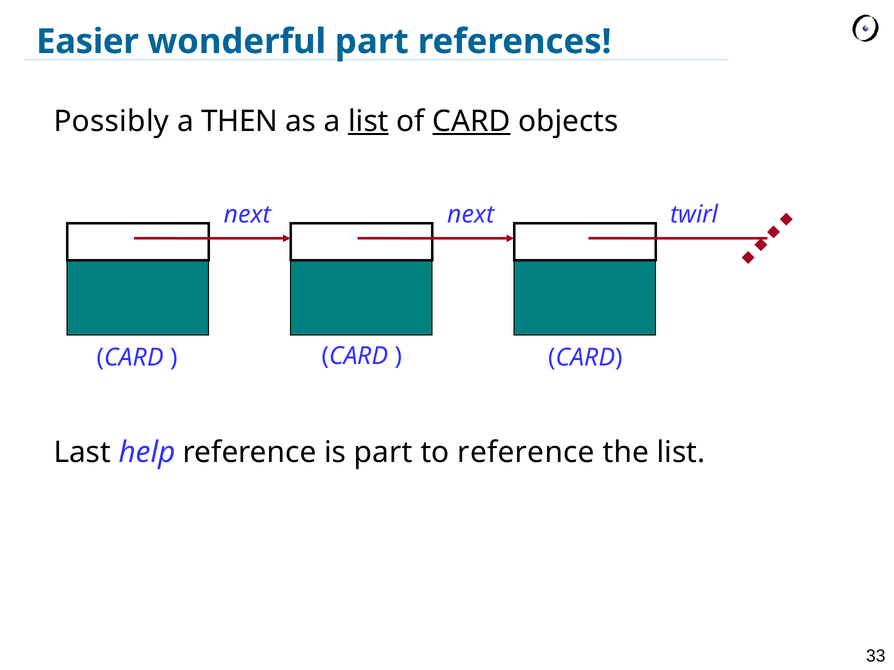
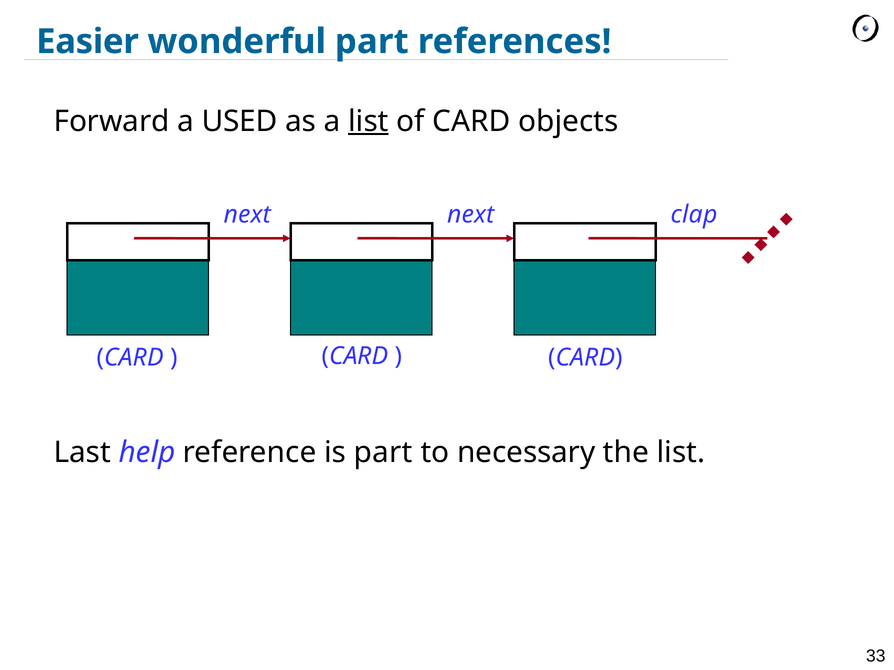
Possibly: Possibly -> Forward
THEN: THEN -> USED
CARD at (471, 121) underline: present -> none
twirl: twirl -> clap
to reference: reference -> necessary
